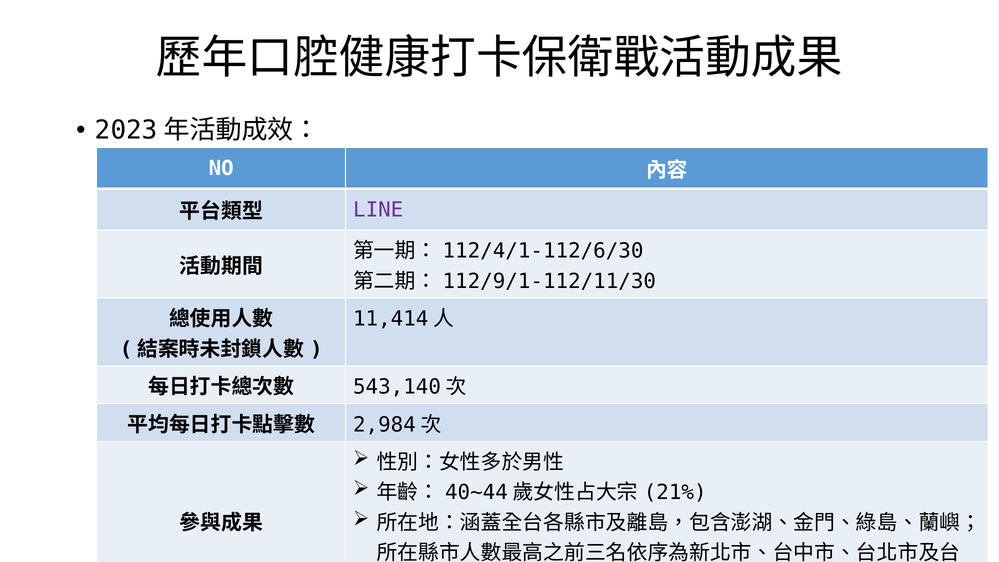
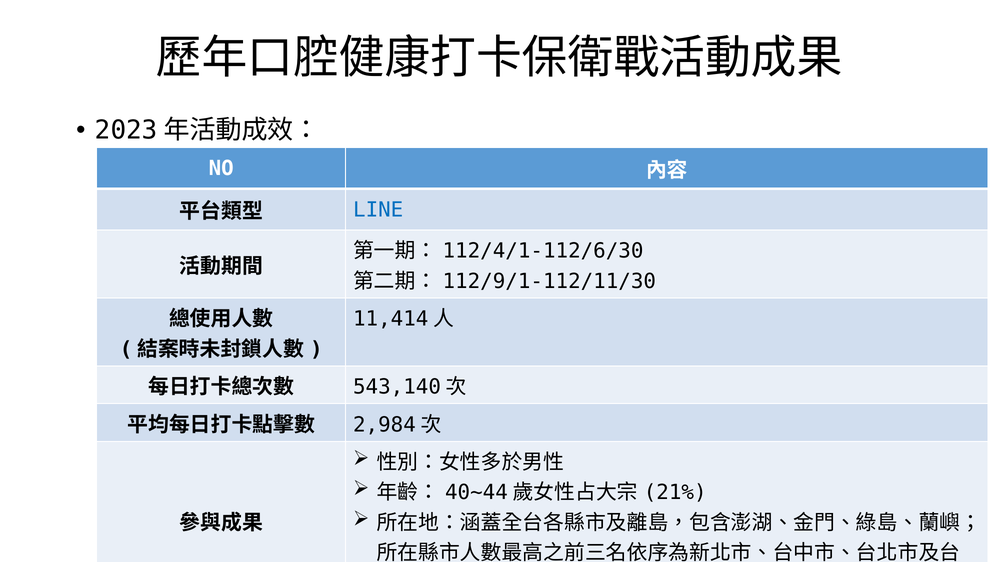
LINE colour: purple -> blue
